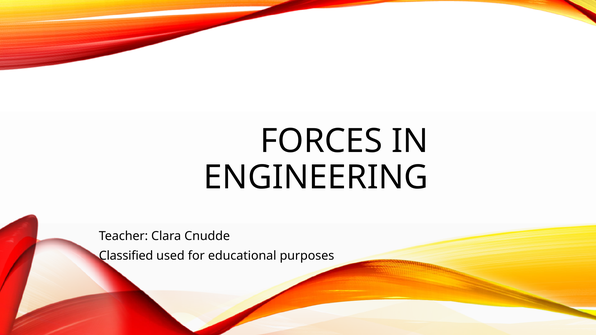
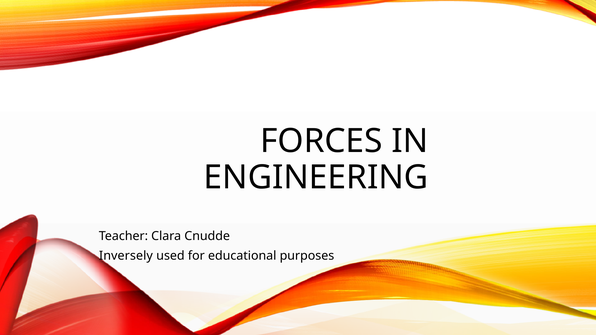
Classified: Classified -> Inversely
